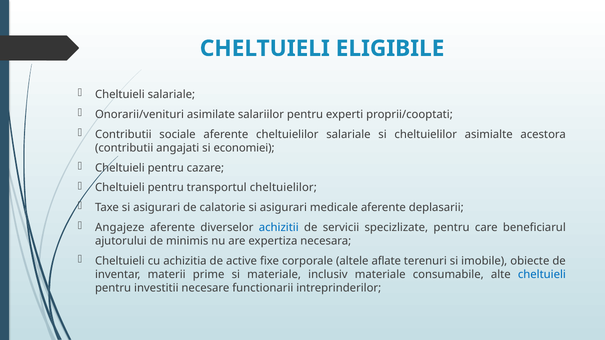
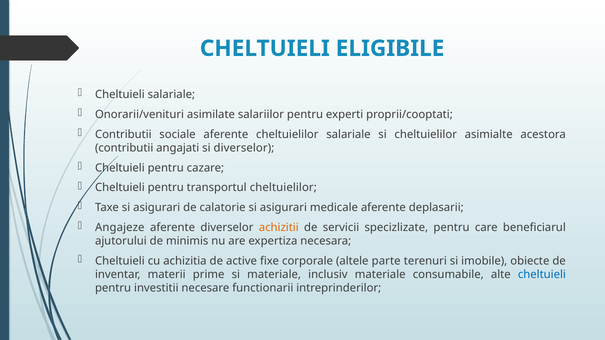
si economiei: economiei -> diverselor
achizitii colour: blue -> orange
aflate: aflate -> parte
